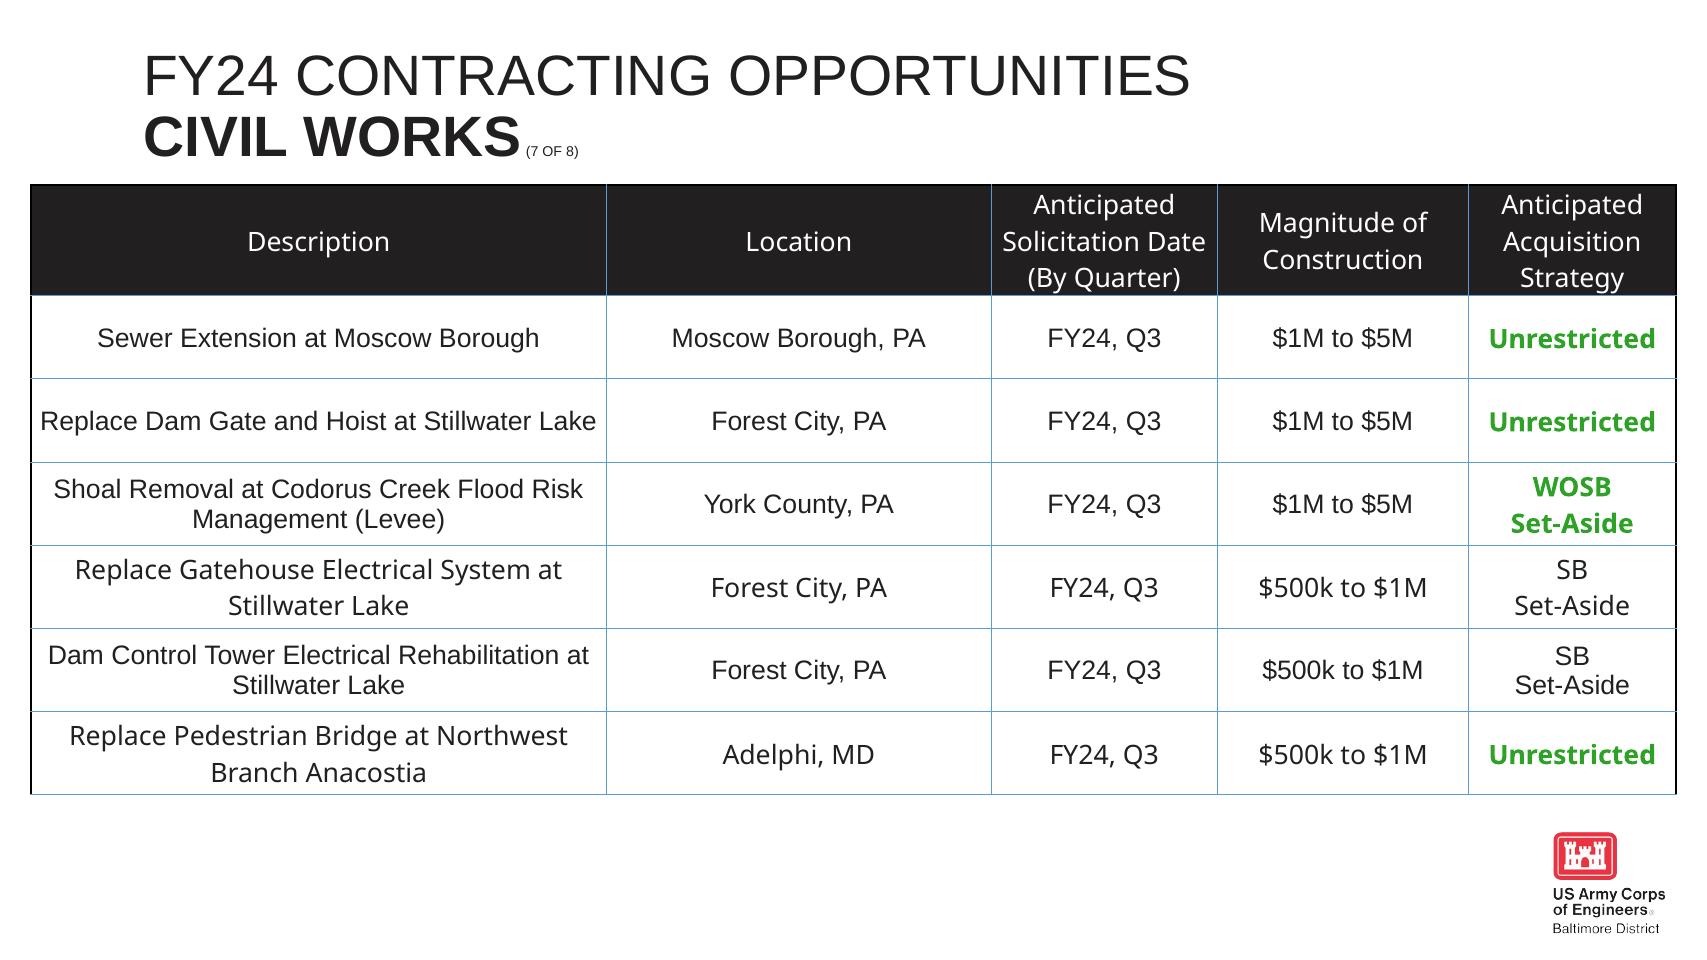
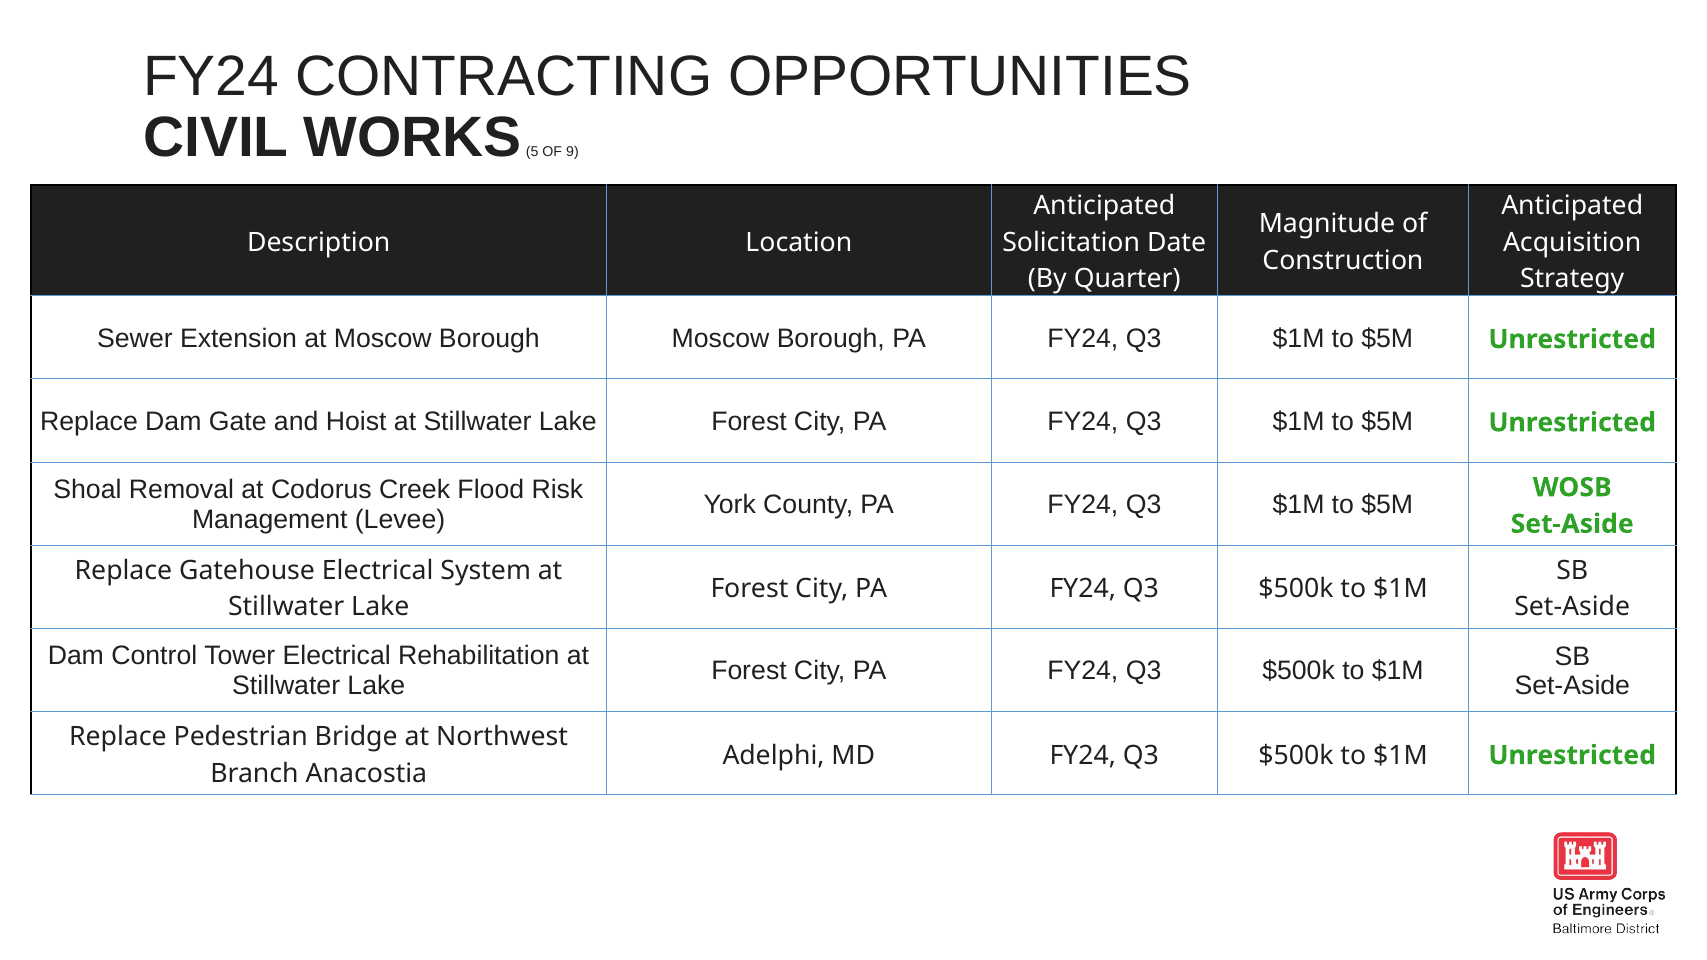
7: 7 -> 5
8: 8 -> 9
